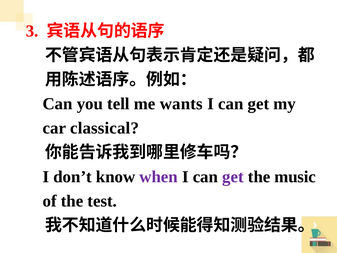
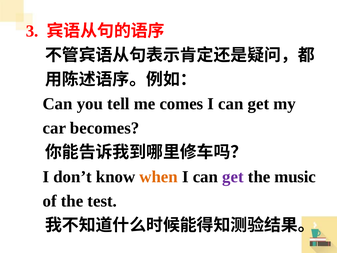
wants: wants -> comes
classical: classical -> becomes
when colour: purple -> orange
